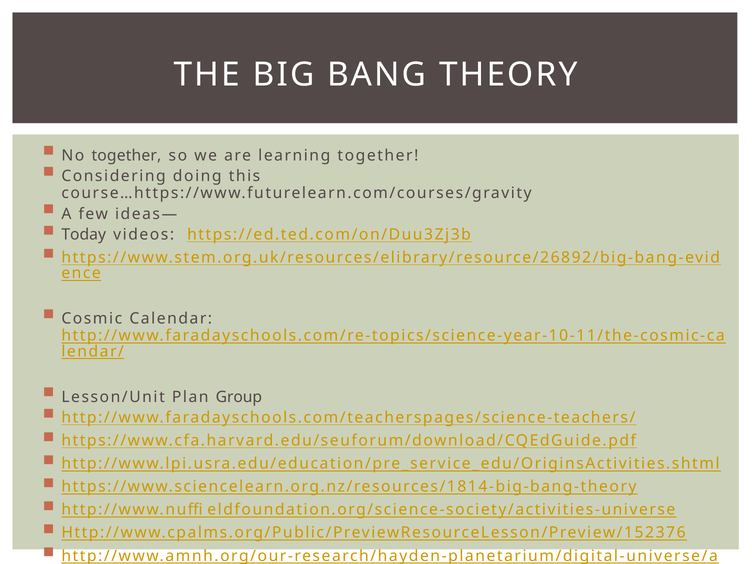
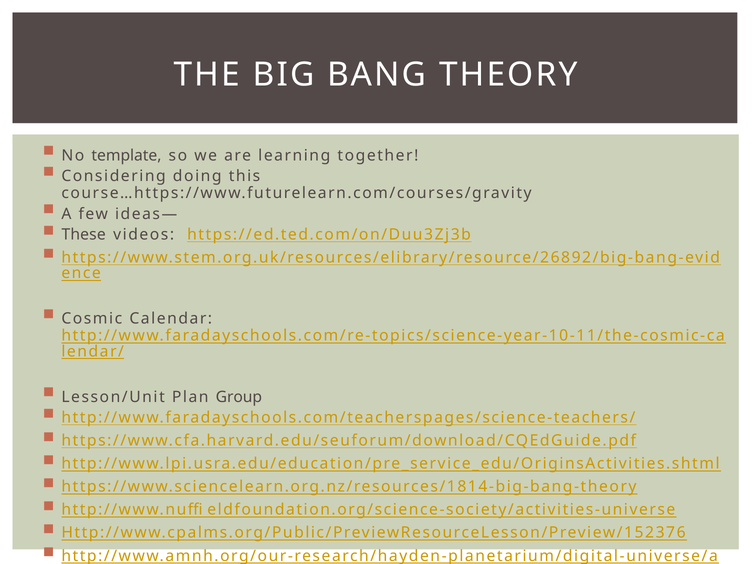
No together: together -> template
Today: Today -> These
